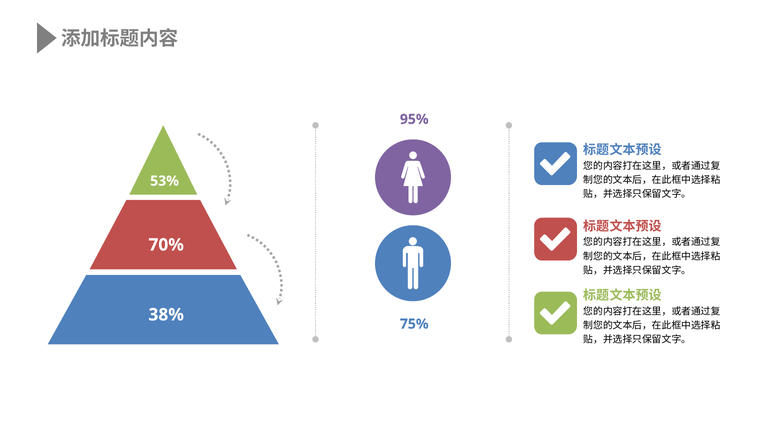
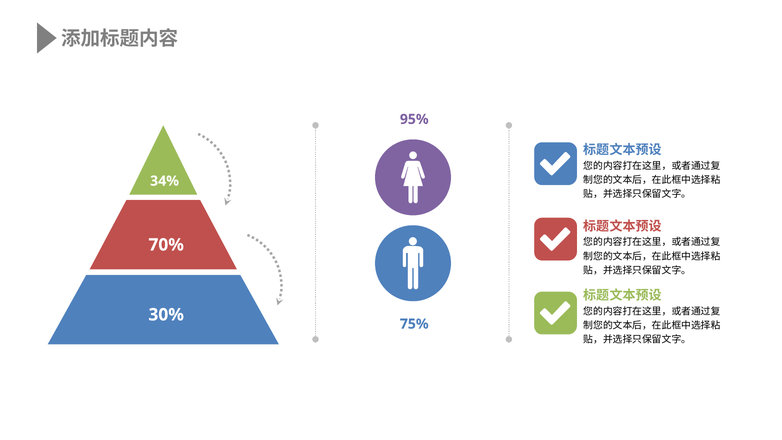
53%: 53% -> 34%
38%: 38% -> 30%
